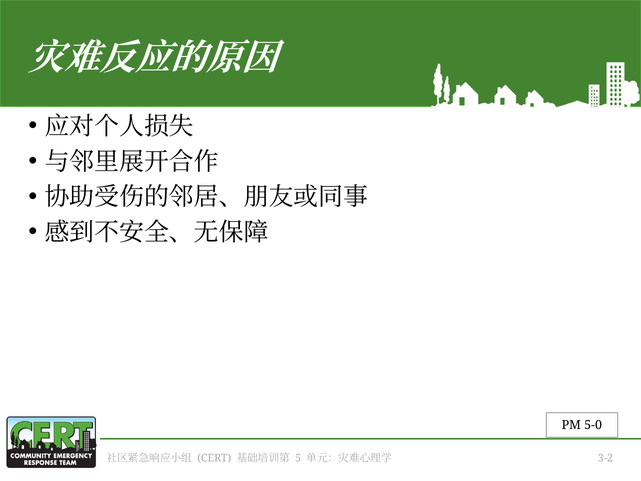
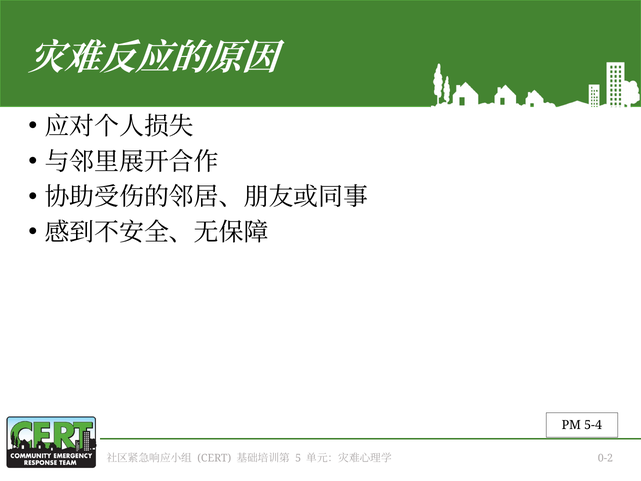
5-0: 5-0 -> 5-4
3-2: 3-2 -> 0-2
